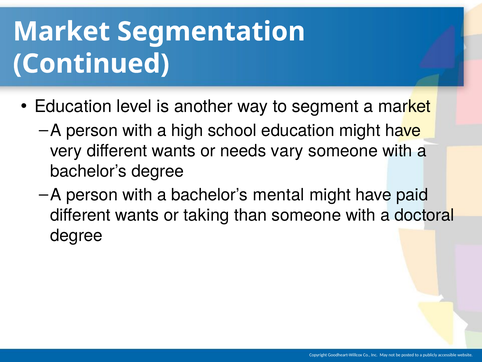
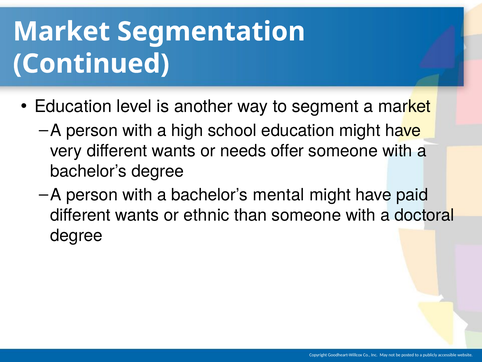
vary: vary -> offer
taking: taking -> ethnic
